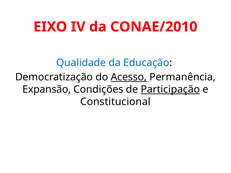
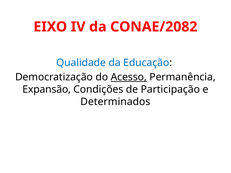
CONAE/2010: CONAE/2010 -> CONAE/2082
Participação underline: present -> none
Constitucional: Constitucional -> Determinados
